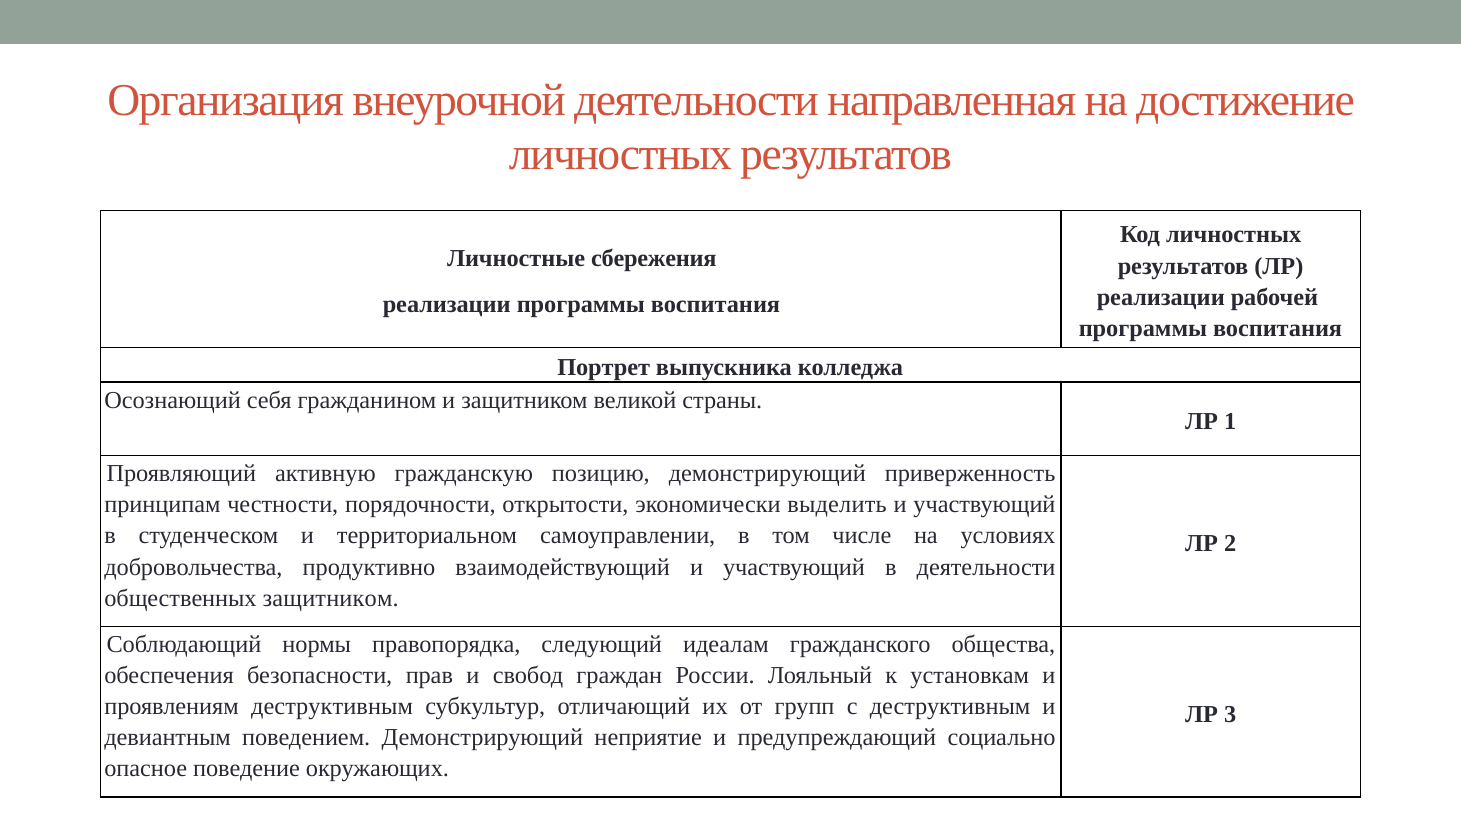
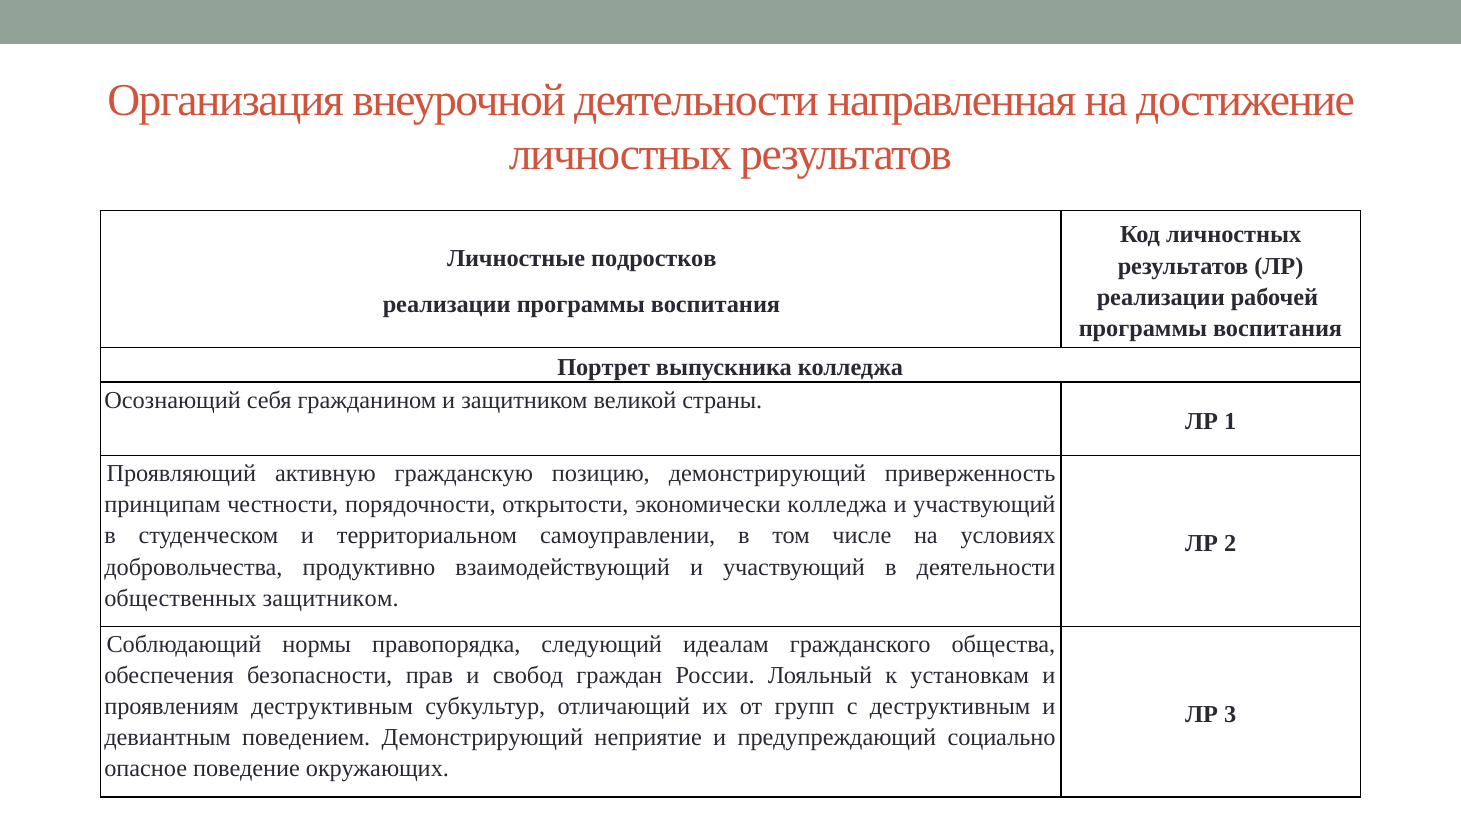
сбережения: сбережения -> подростков
экономически выделить: выделить -> колледжа
